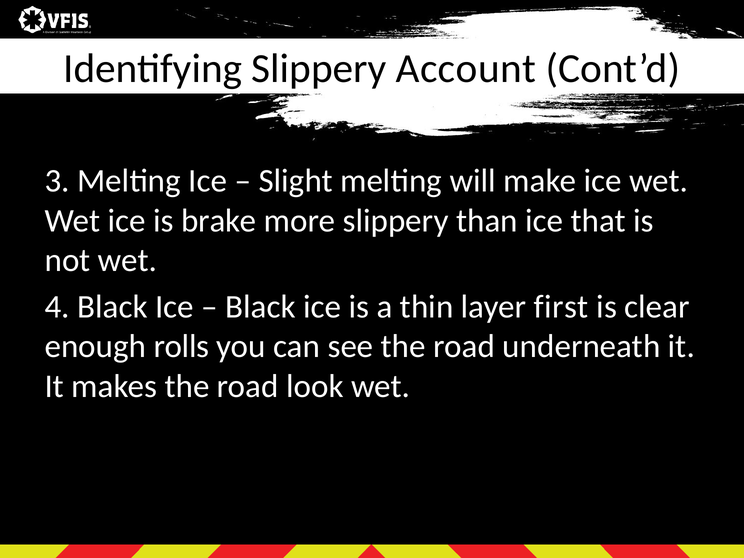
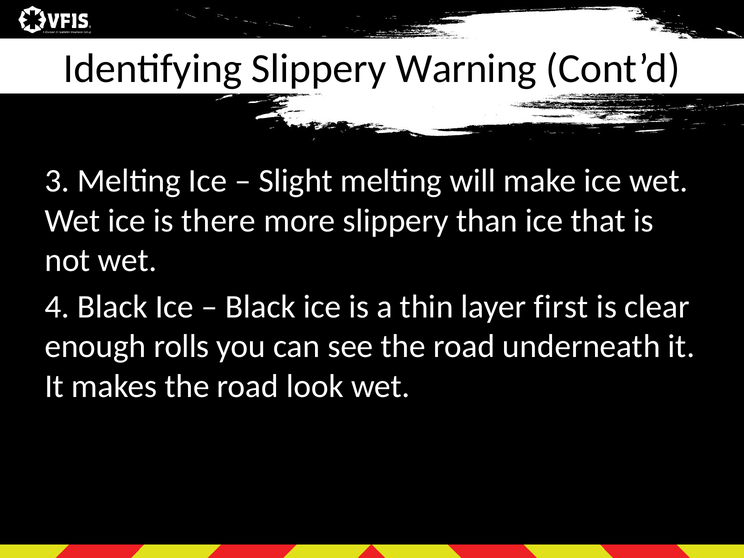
Account: Account -> Warning
brake: brake -> there
